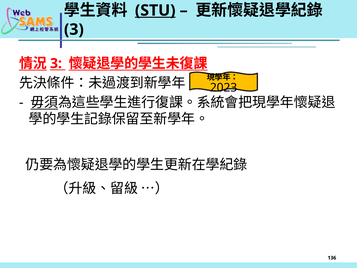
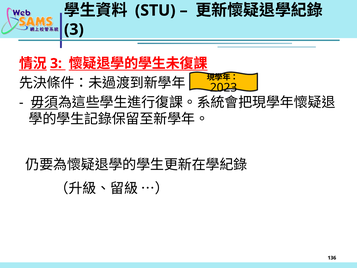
STU underline: present -> none
